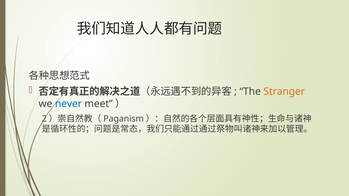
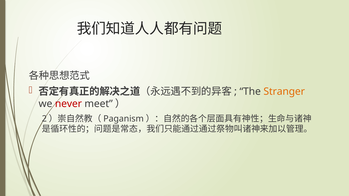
never colour: blue -> red
